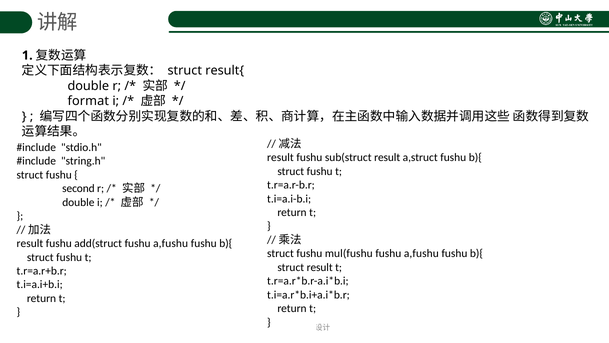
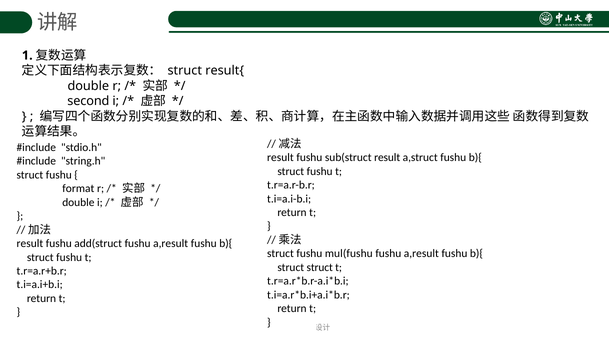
format: format -> second
second: second -> format
add(struct fushu a,fushu: a,fushu -> a,result
a,fushu at (421, 253): a,fushu -> a,result
struct result: result -> struct
